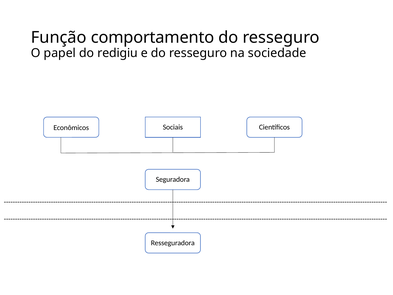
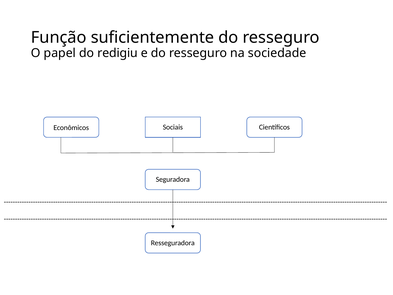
comportamento: comportamento -> suficientemente
